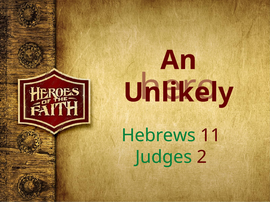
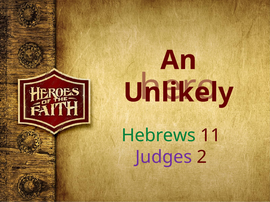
Judges colour: green -> purple
